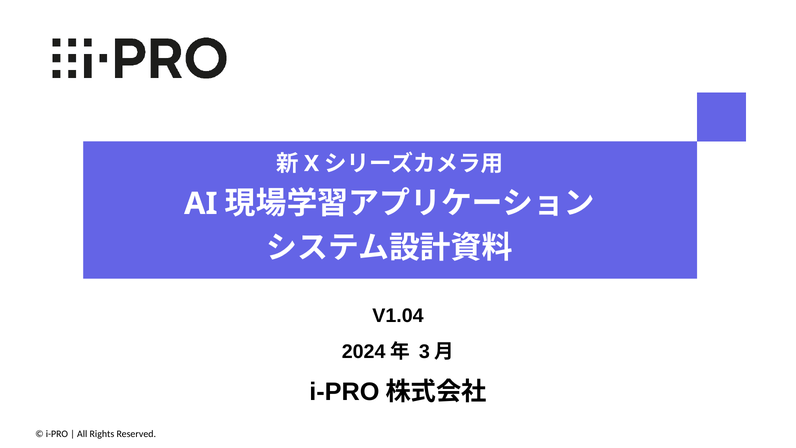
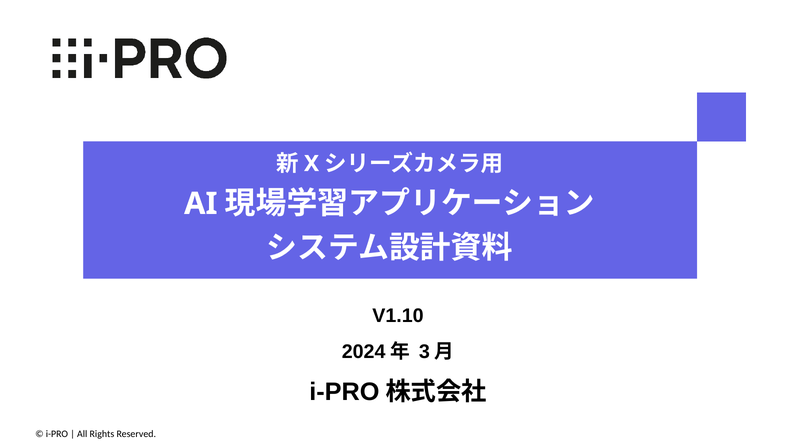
V1.04: V1.04 -> V1.10
